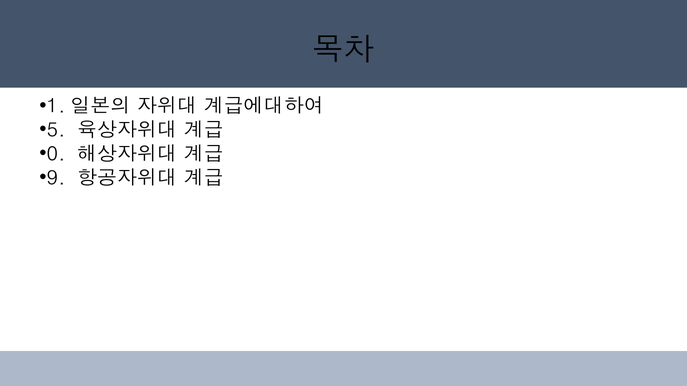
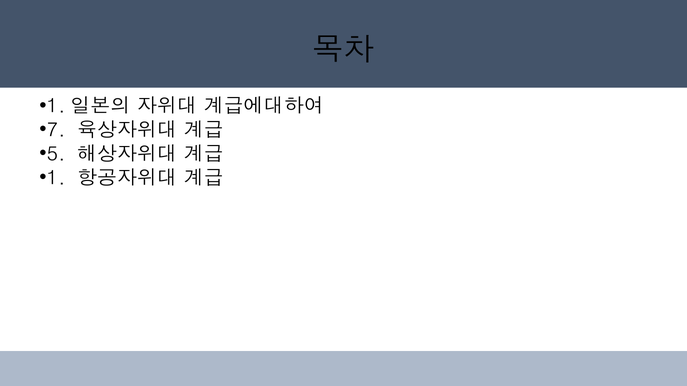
5: 5 -> 7
0: 0 -> 5
9: 9 -> 1
